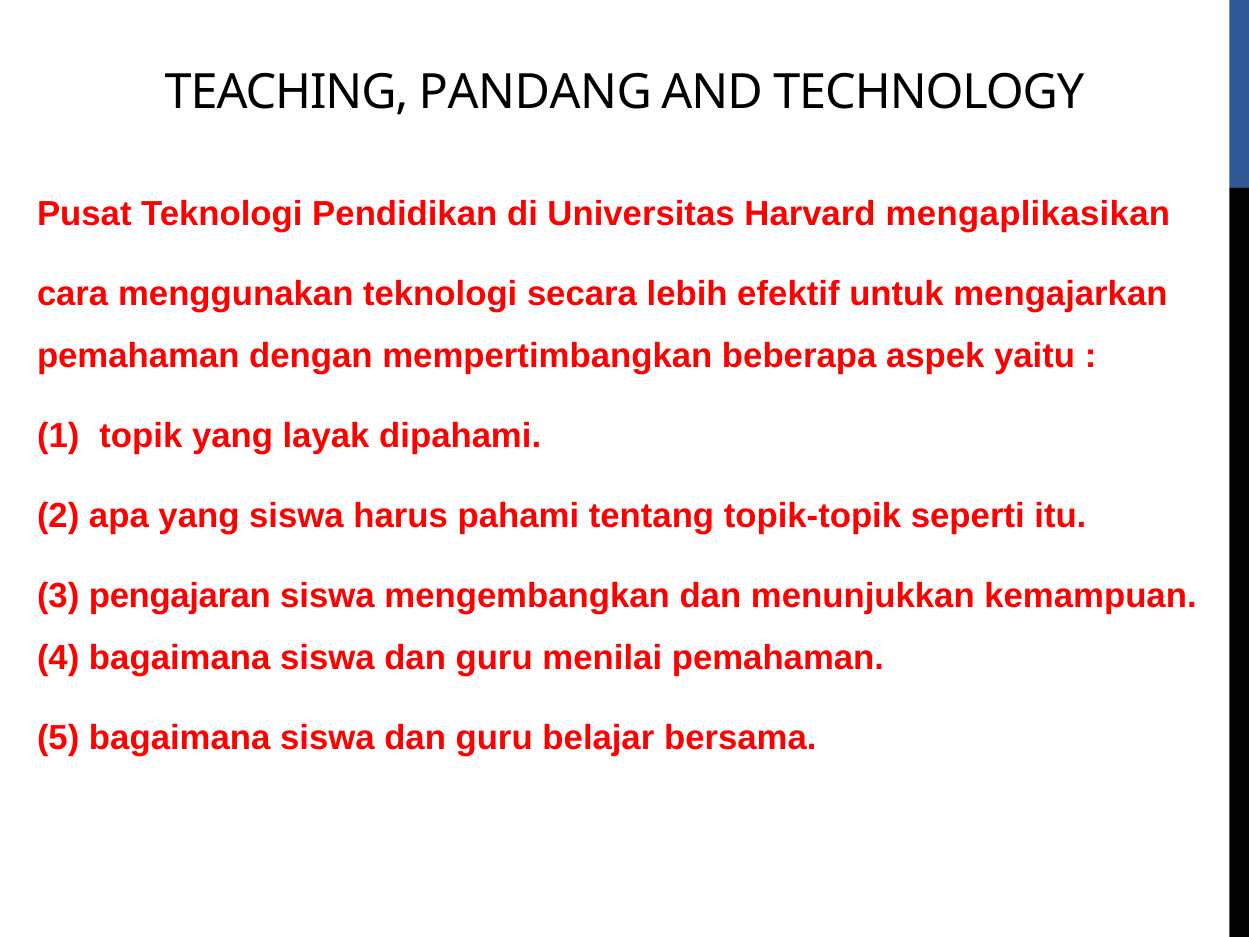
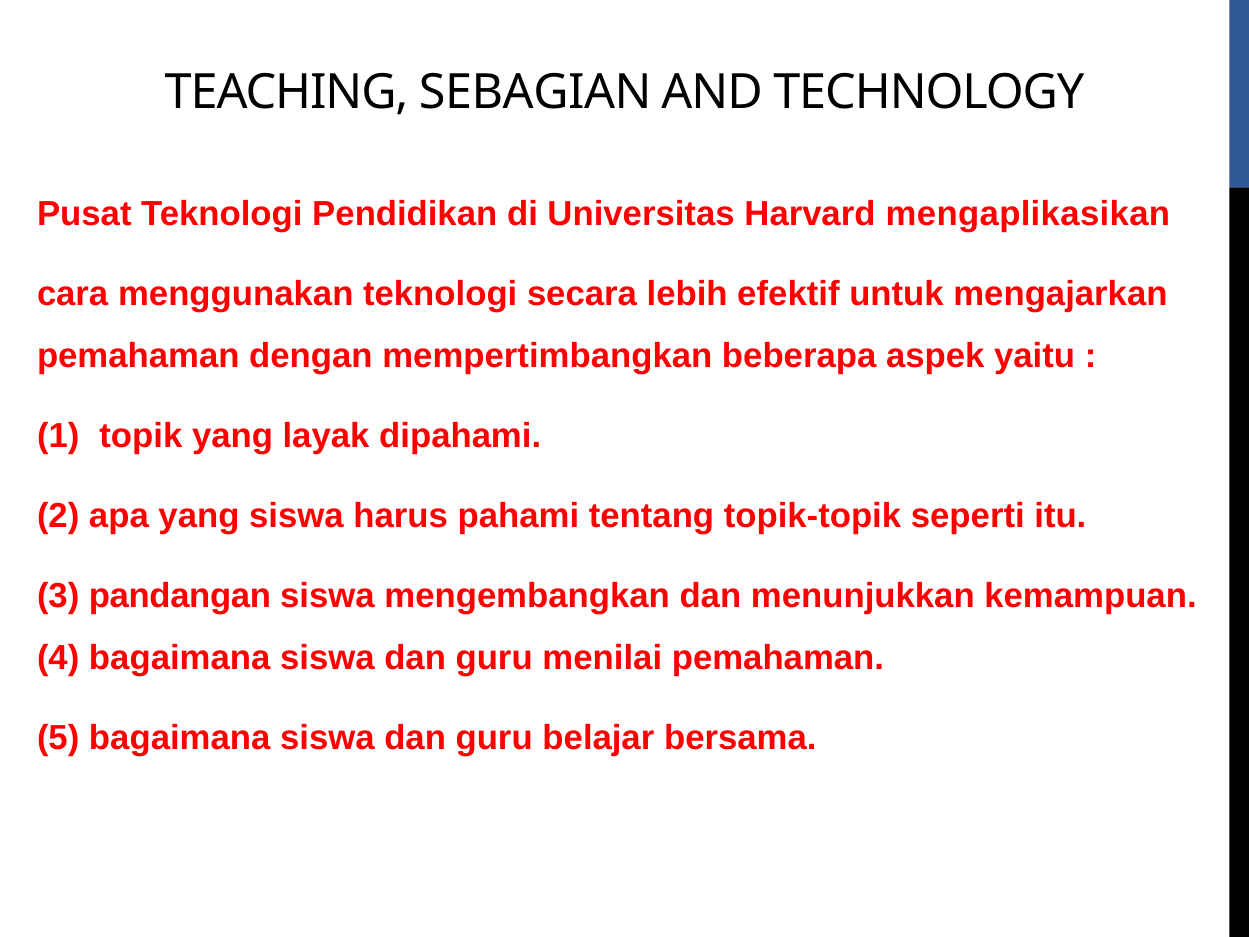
PANDANG: PANDANG -> SEBAGIAN
pengajaran: pengajaran -> pandangan
